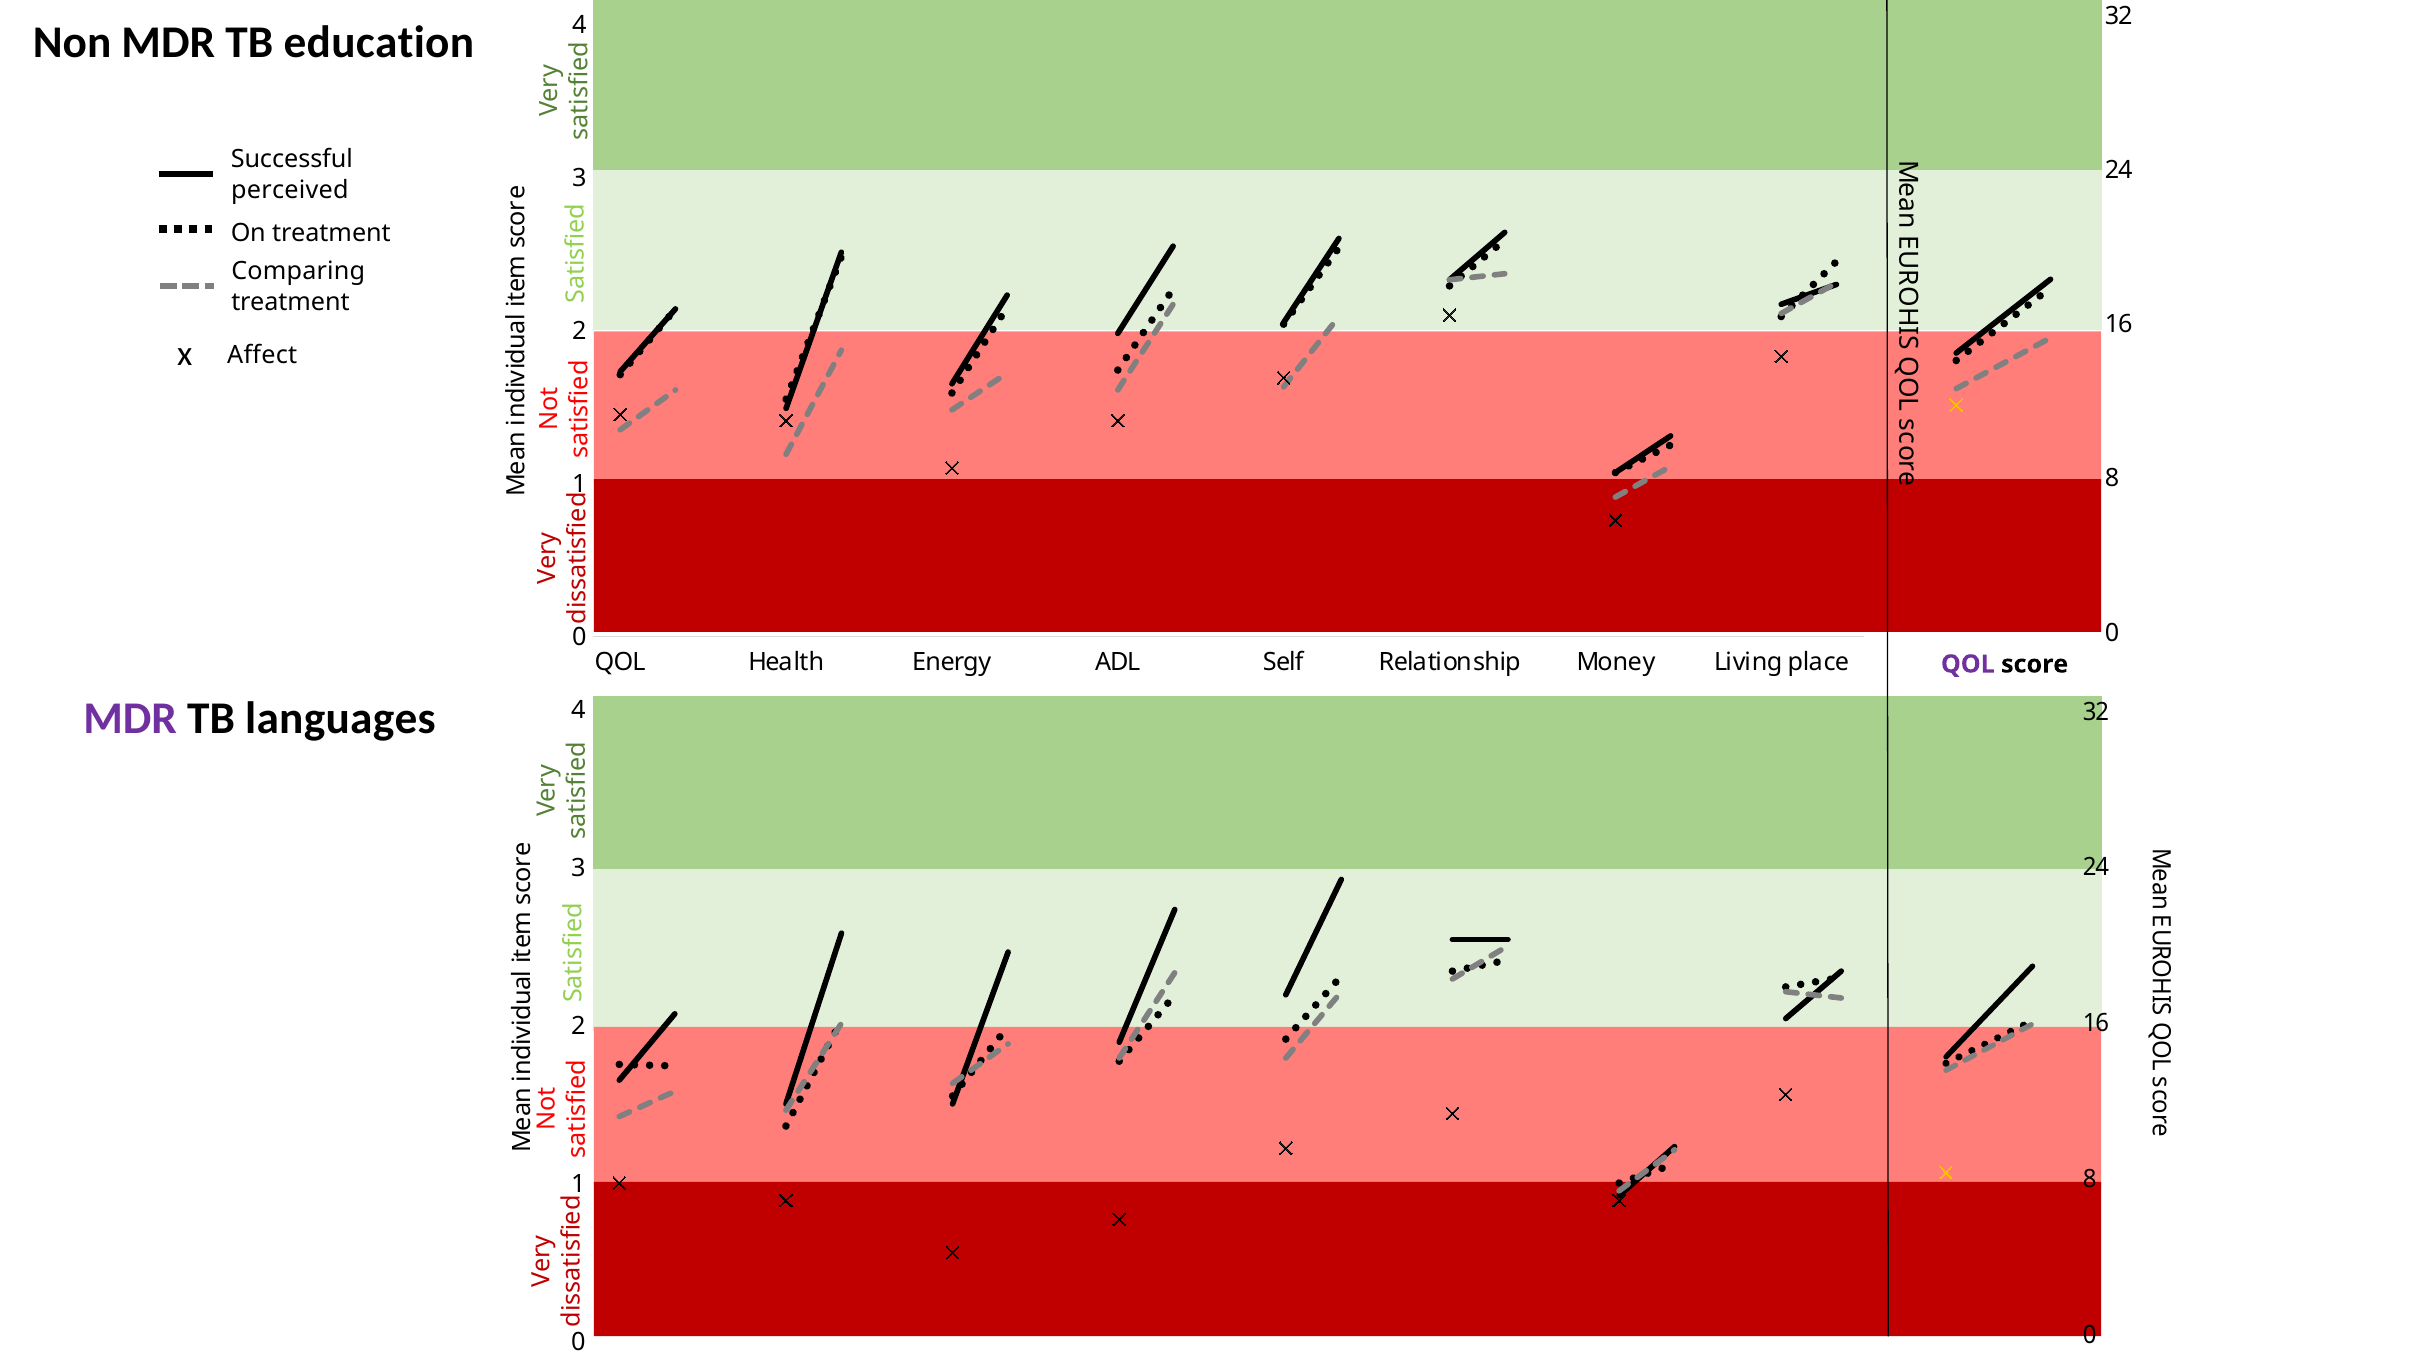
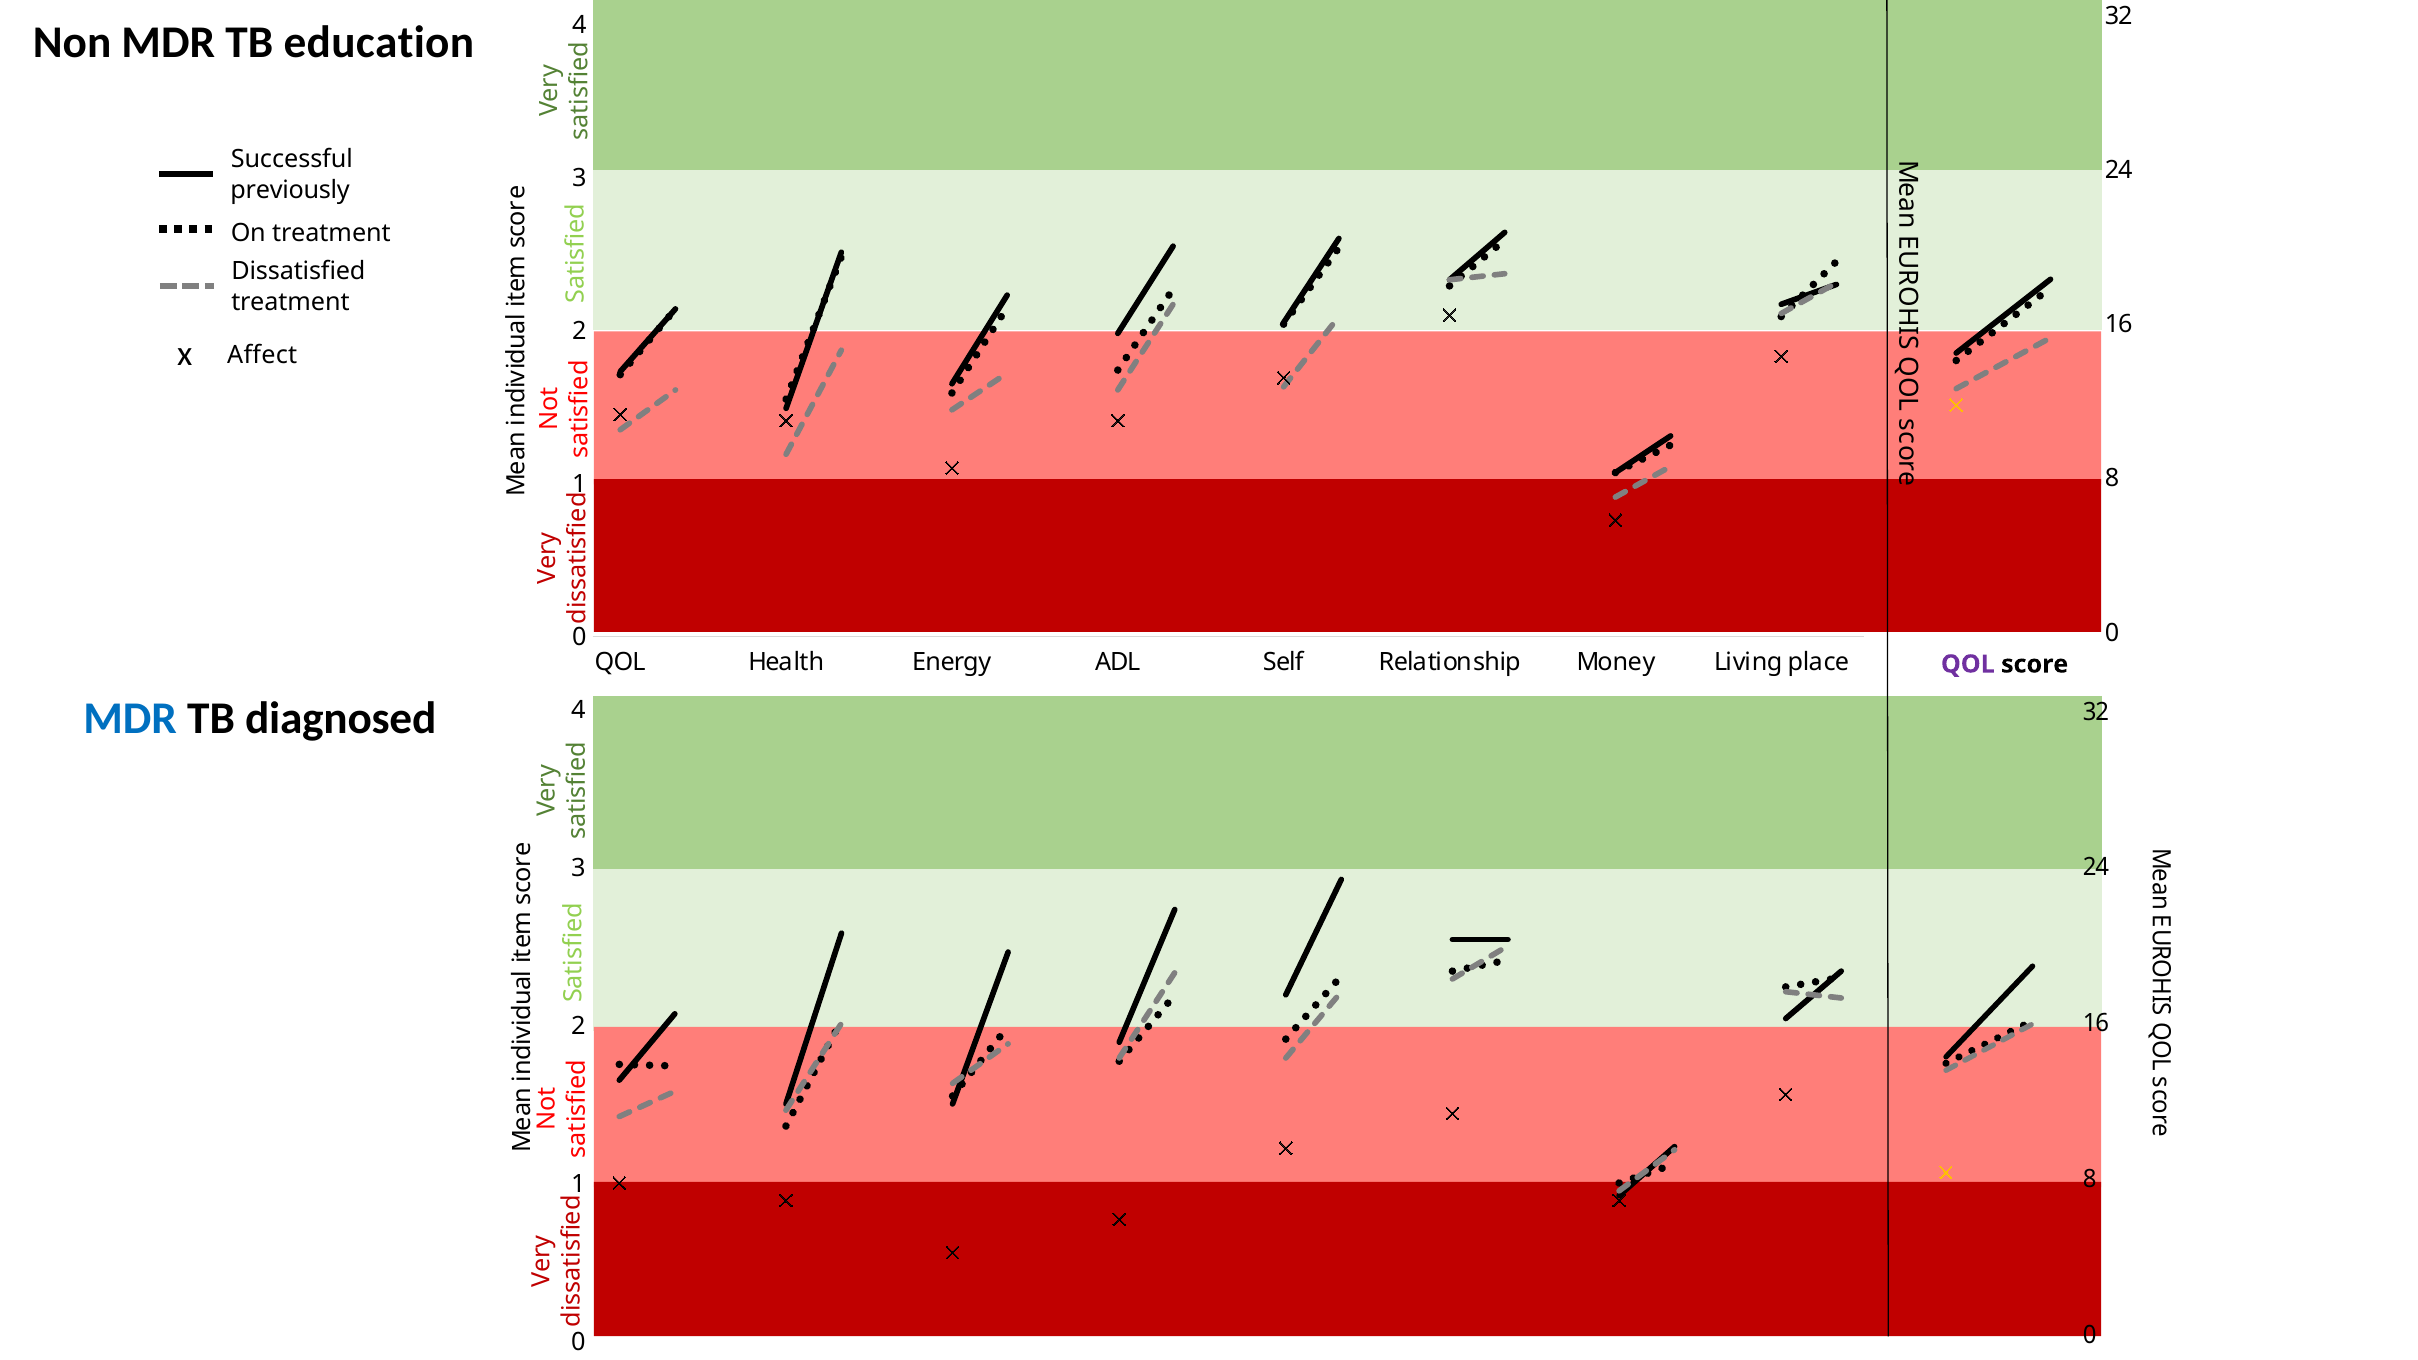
perceived: perceived -> previously
Comparing: Comparing -> Dissatisfied
MDR at (130, 718) colour: purple -> blue
languages: languages -> diagnosed
